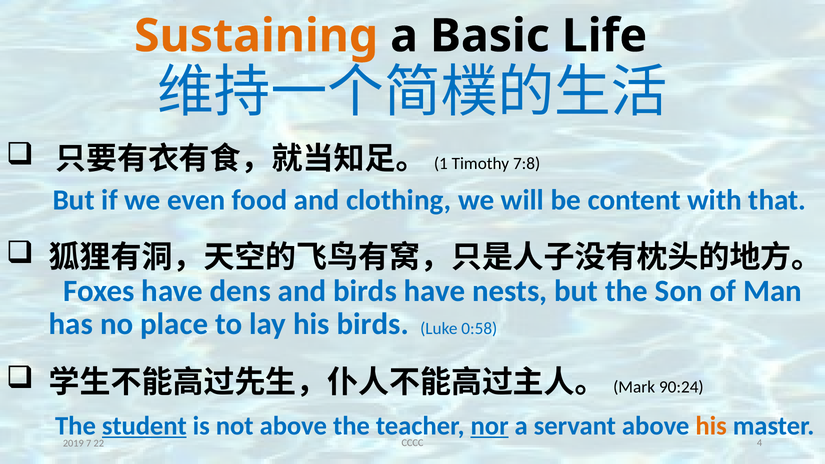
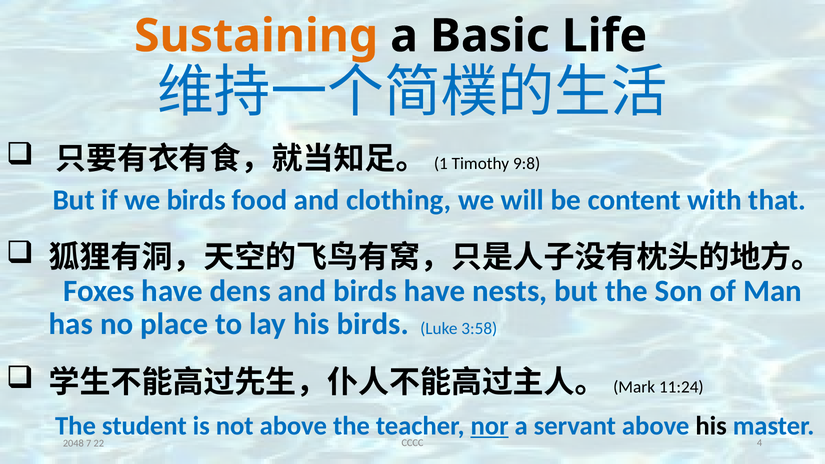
7:8: 7:8 -> 9:8
we even: even -> birds
0:58: 0:58 -> 3:58
90:24: 90:24 -> 11:24
student underline: present -> none
his at (711, 426) colour: orange -> black
2019: 2019 -> 2048
